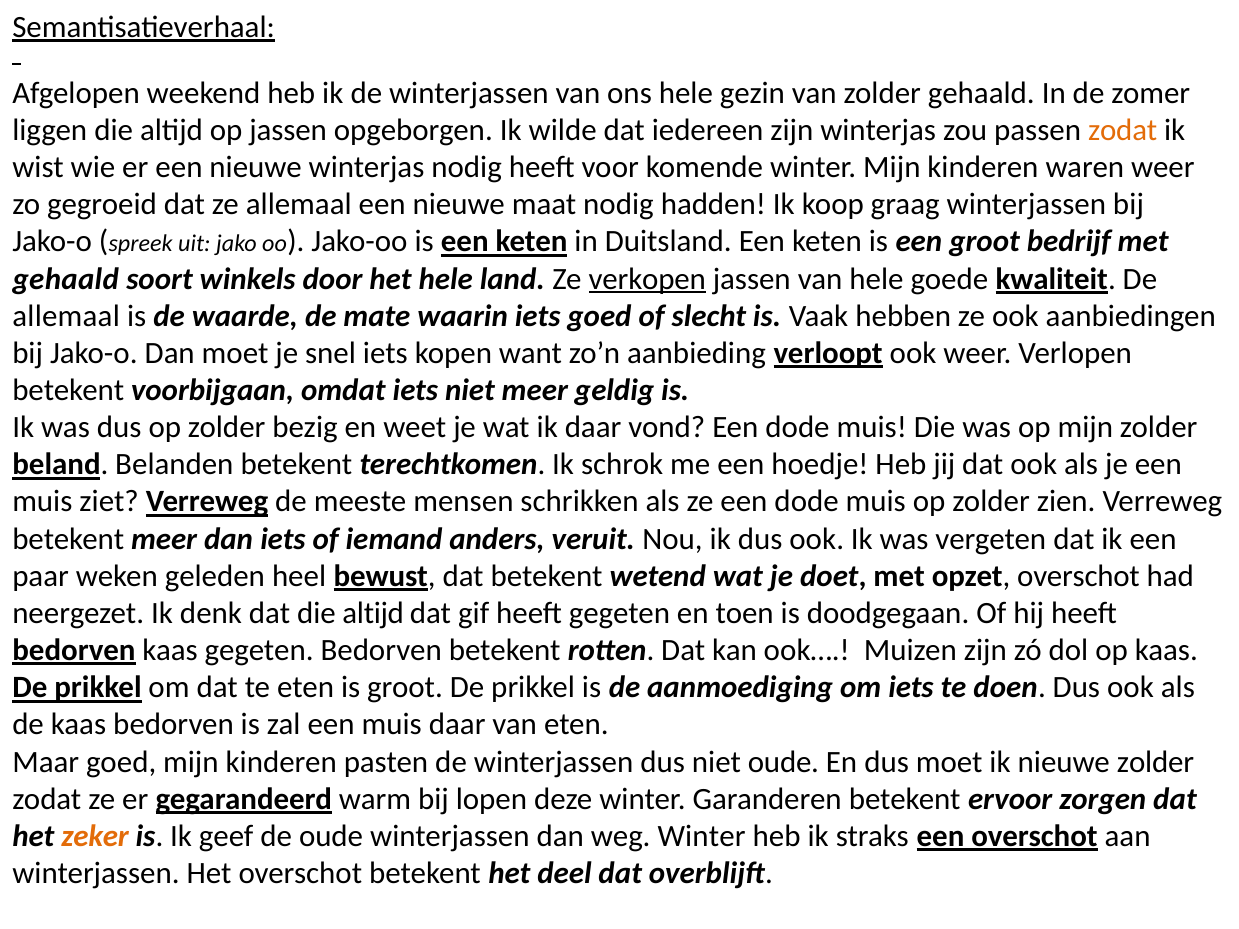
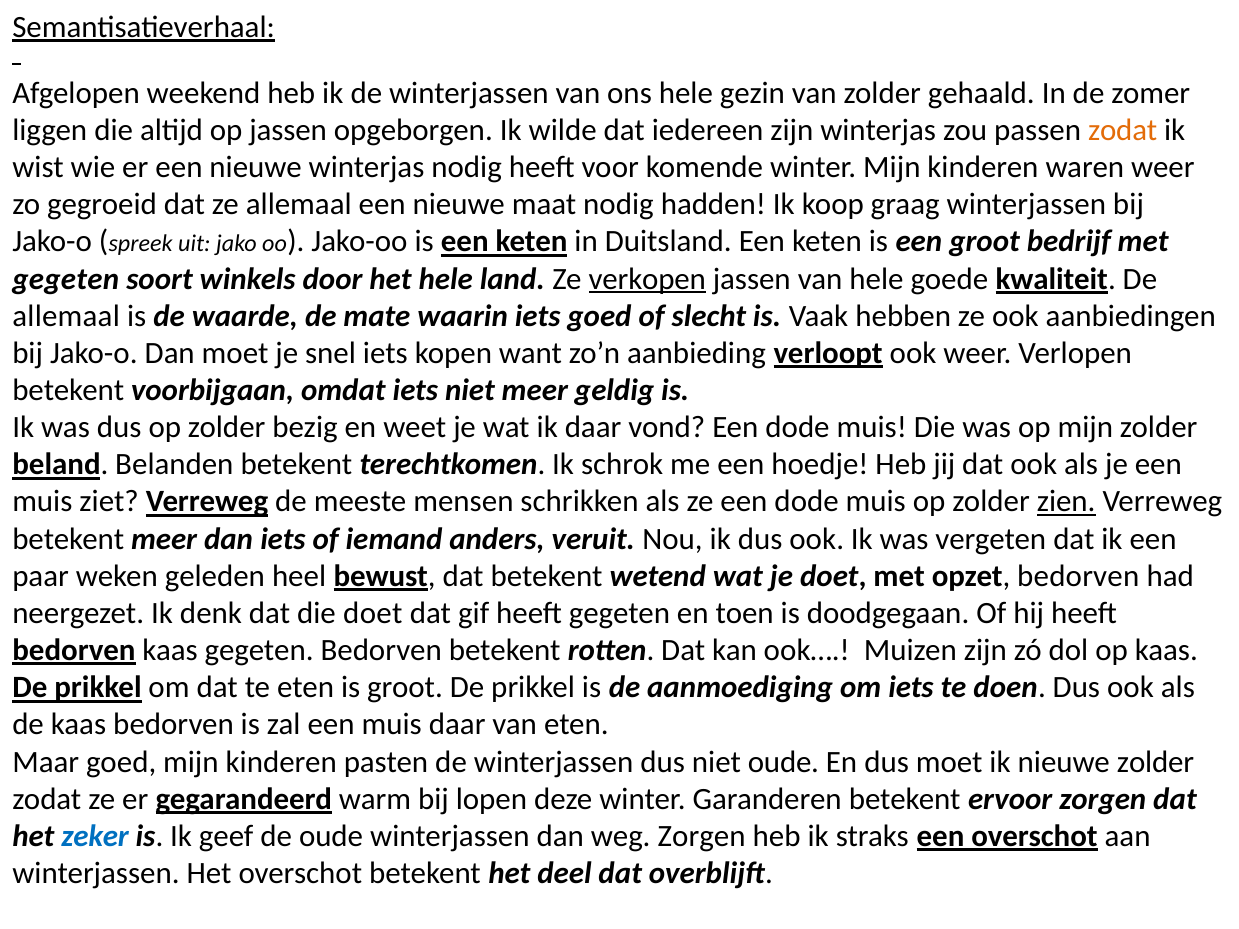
gehaald at (66, 279): gehaald -> gegeten
zien underline: none -> present
opzet overschot: overschot -> bedorven
dat die altijd: altijd -> doet
zeker colour: orange -> blue
weg Winter: Winter -> Zorgen
